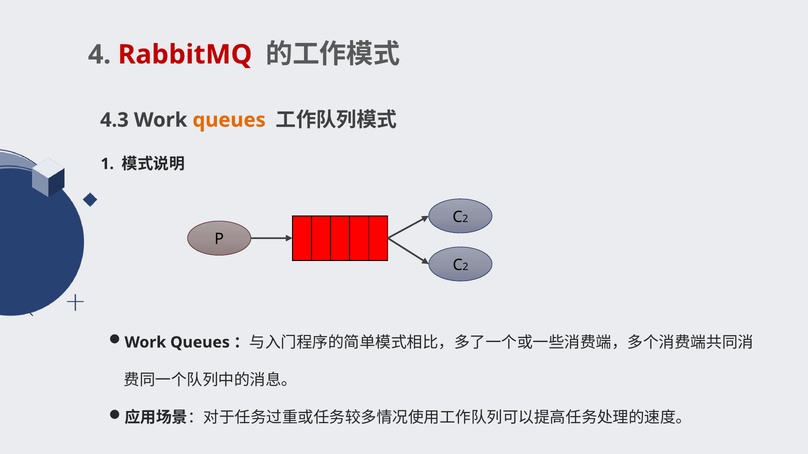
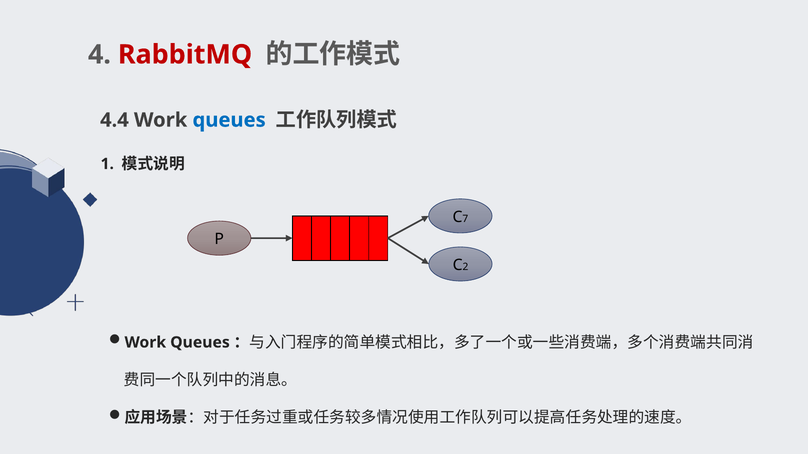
4.3: 4.3 -> 4.4
queues at (229, 120) colour: orange -> blue
2 at (465, 219): 2 -> 7
